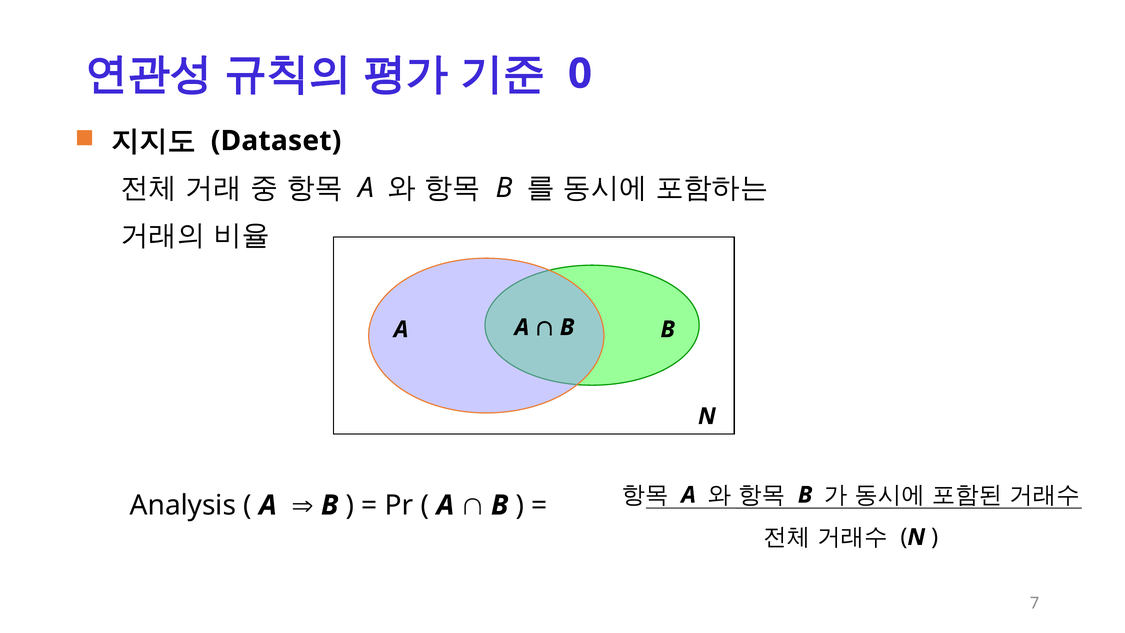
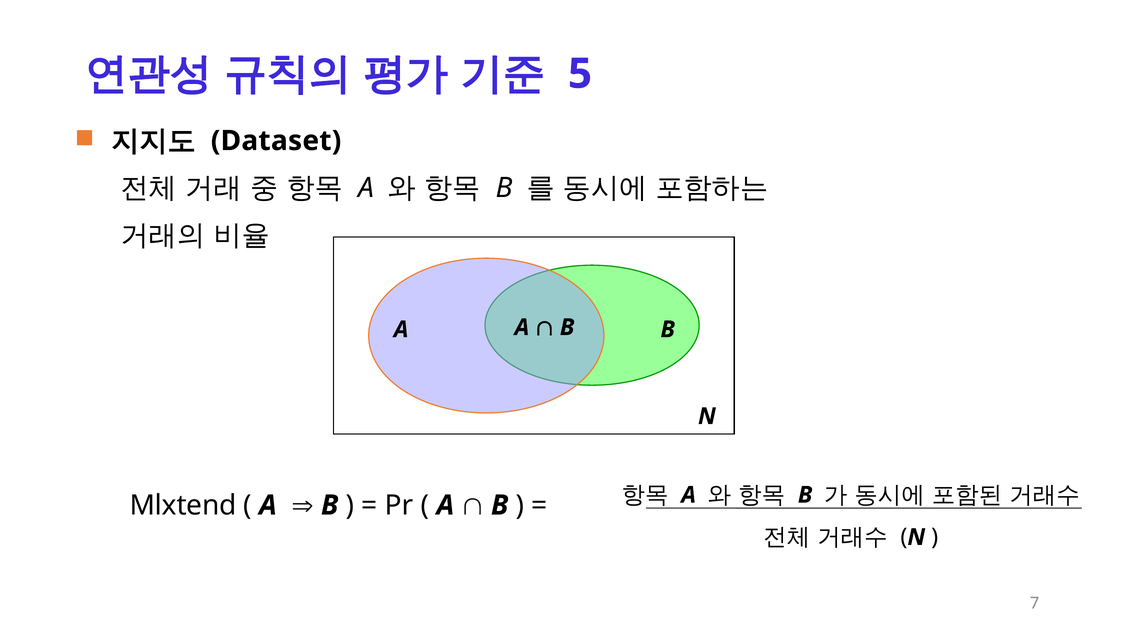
0: 0 -> 5
Analysis: Analysis -> Mlxtend
